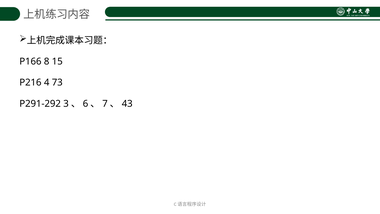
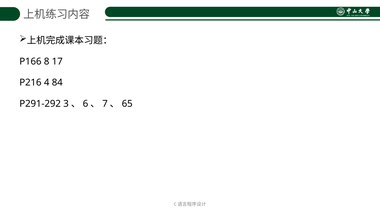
15: 15 -> 17
73: 73 -> 84
43: 43 -> 65
